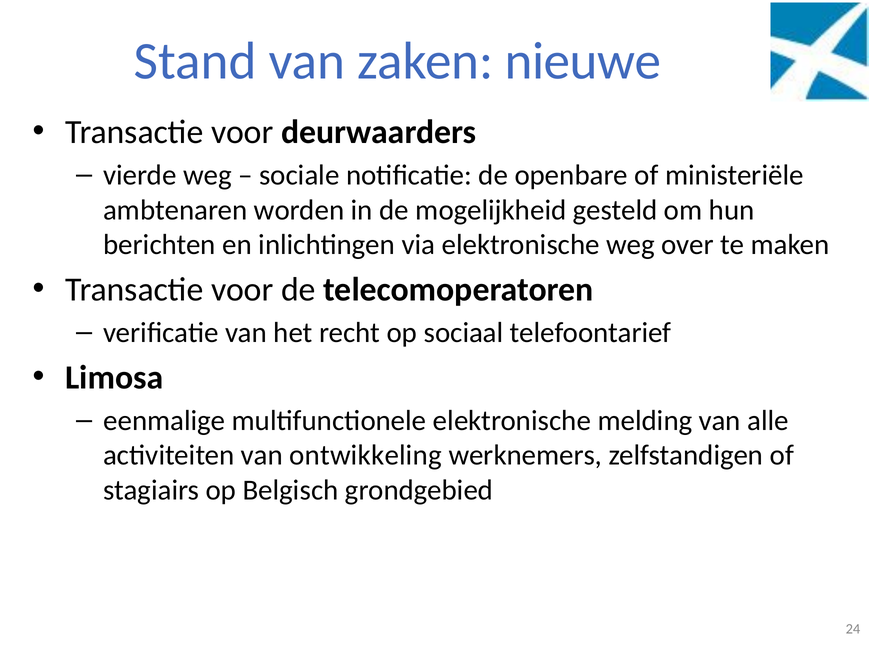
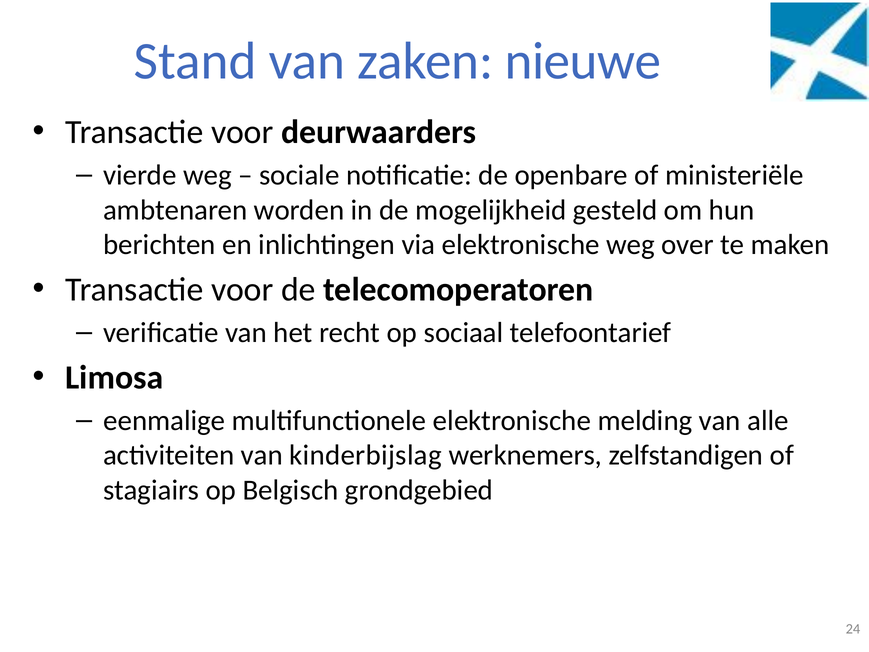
ontwikkeling: ontwikkeling -> kinderbijslag
